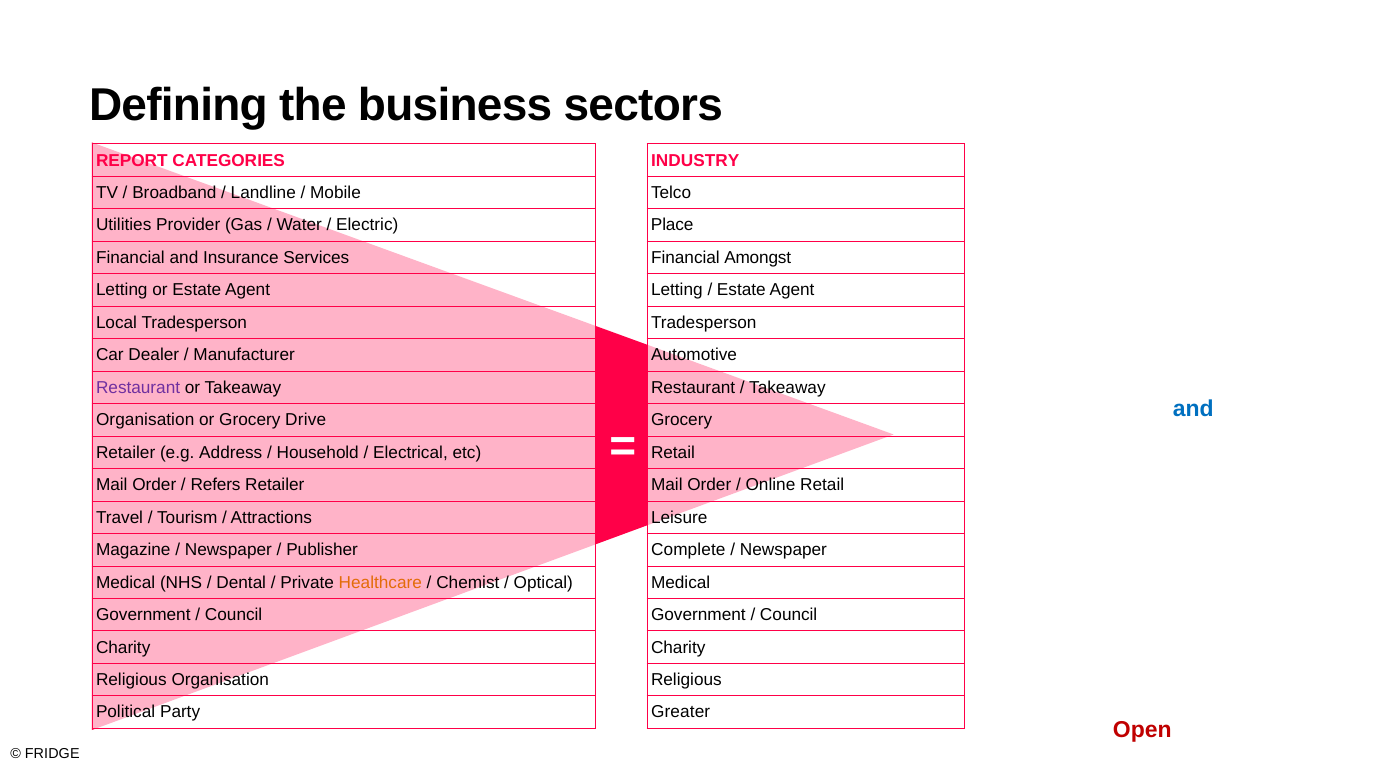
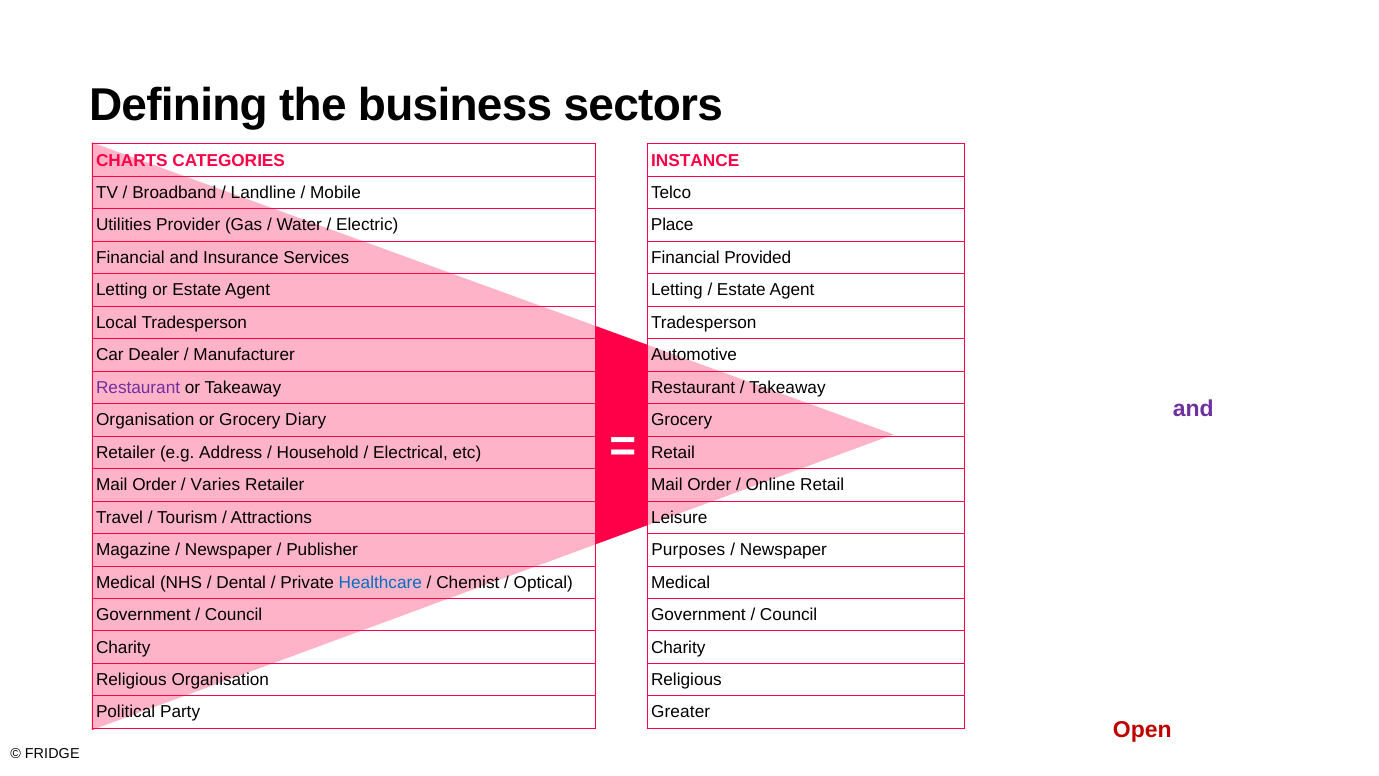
REPORT at (132, 160): REPORT -> CHARTS
INDUSTRY at (695, 160): INDUSTRY -> INSTANCE
Amongst: Amongst -> Provided
and at (1193, 409) colour: blue -> purple
Grocery Drive: Drive -> Diary
Refers: Refers -> Varies
Complete at (688, 550): Complete -> Purposes
Healthcare colour: orange -> blue
